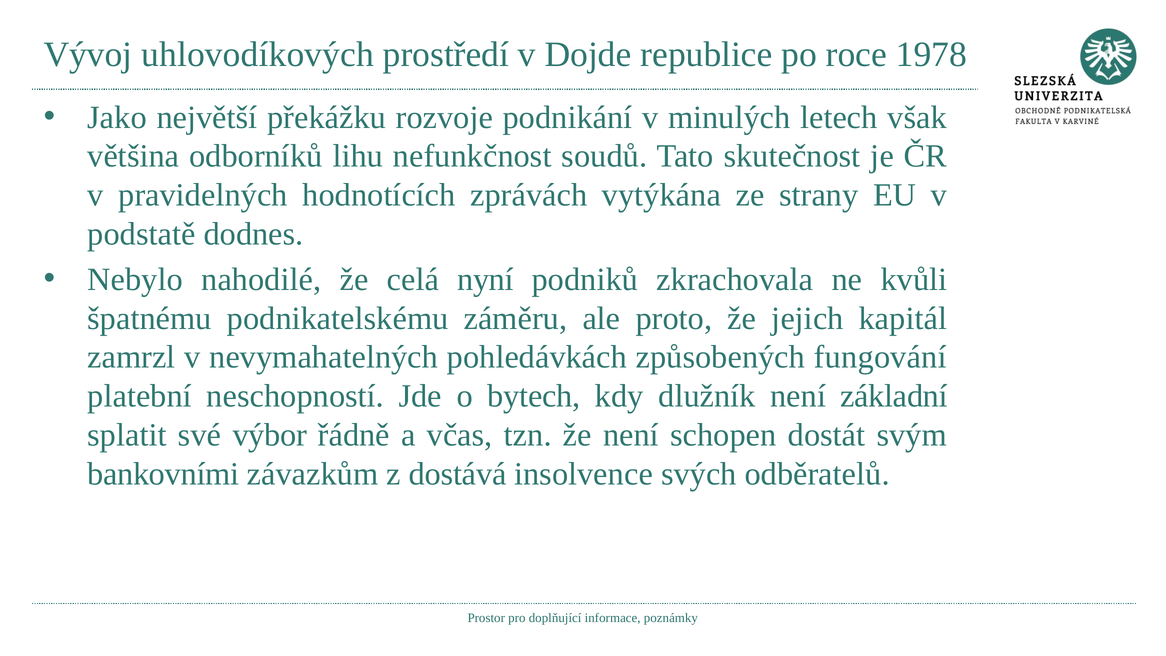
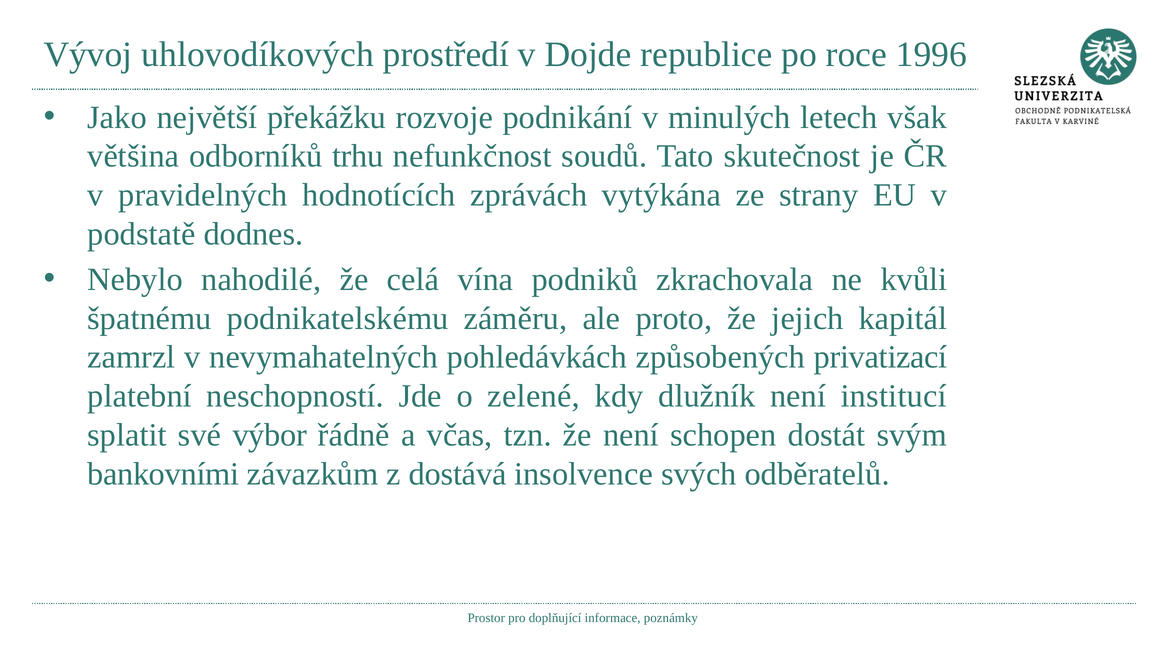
1978: 1978 -> 1996
lihu: lihu -> trhu
nyní: nyní -> vína
fungování: fungování -> privatizací
bytech: bytech -> zelené
základní: základní -> institucí
